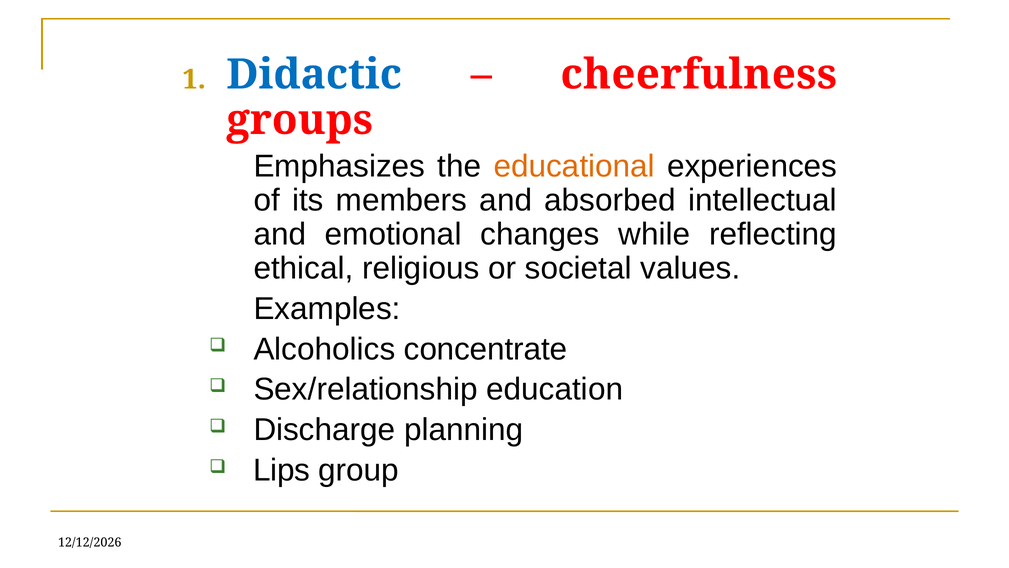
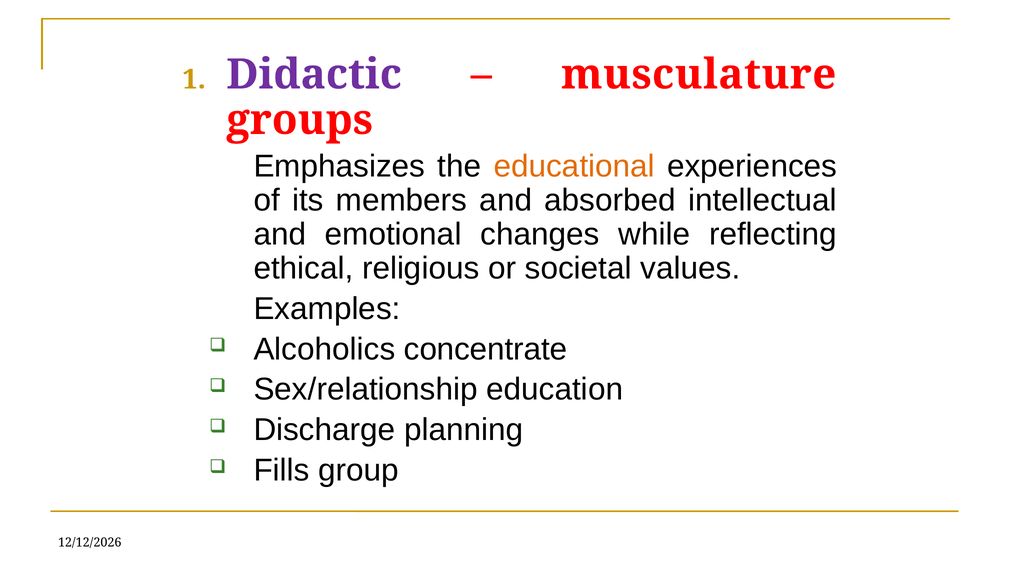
Didactic colour: blue -> purple
cheerfulness: cheerfulness -> musculature
Lips: Lips -> Fills
